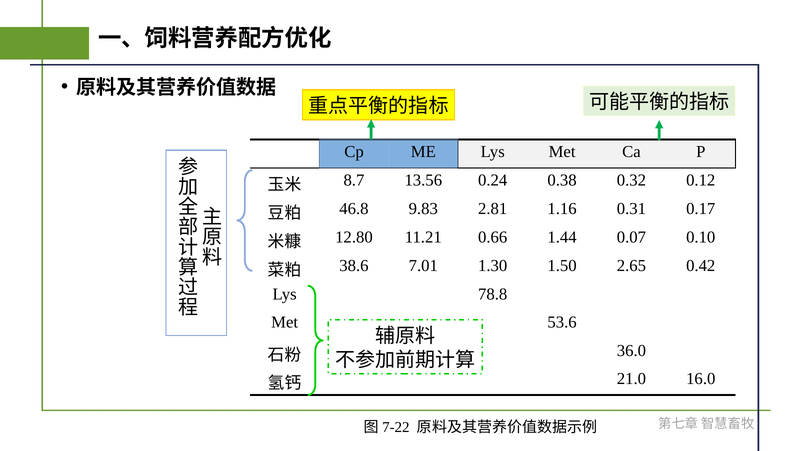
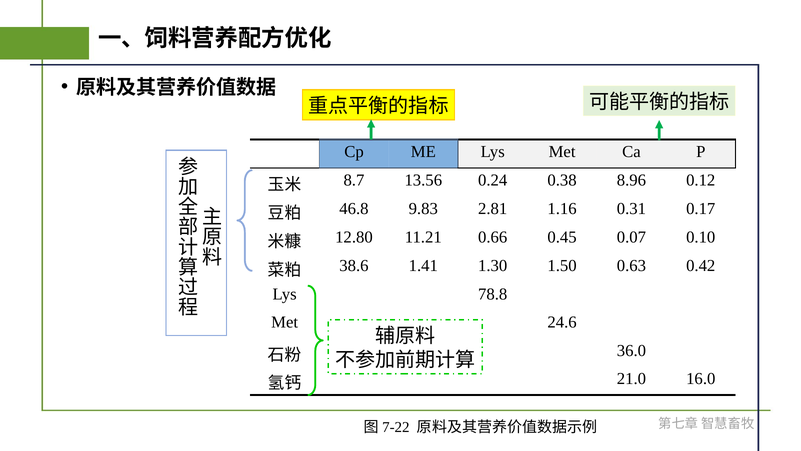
0.32: 0.32 -> 8.96
1.44: 1.44 -> 0.45
7.01: 7.01 -> 1.41
2.65: 2.65 -> 0.63
53.6: 53.6 -> 24.6
